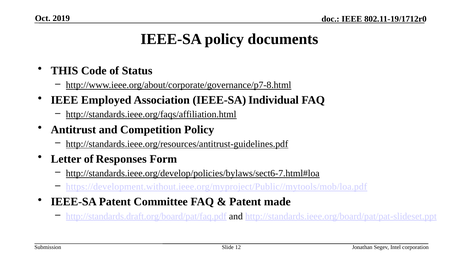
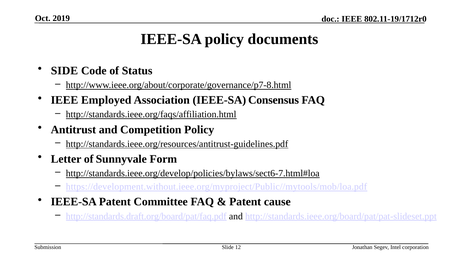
THIS: THIS -> SIDE
Individual: Individual -> Consensus
Responses: Responses -> Sunnyvale
made: made -> cause
